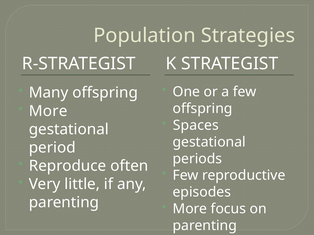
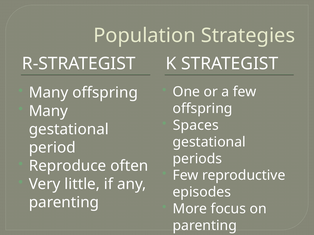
More at (48, 111): More -> Many
